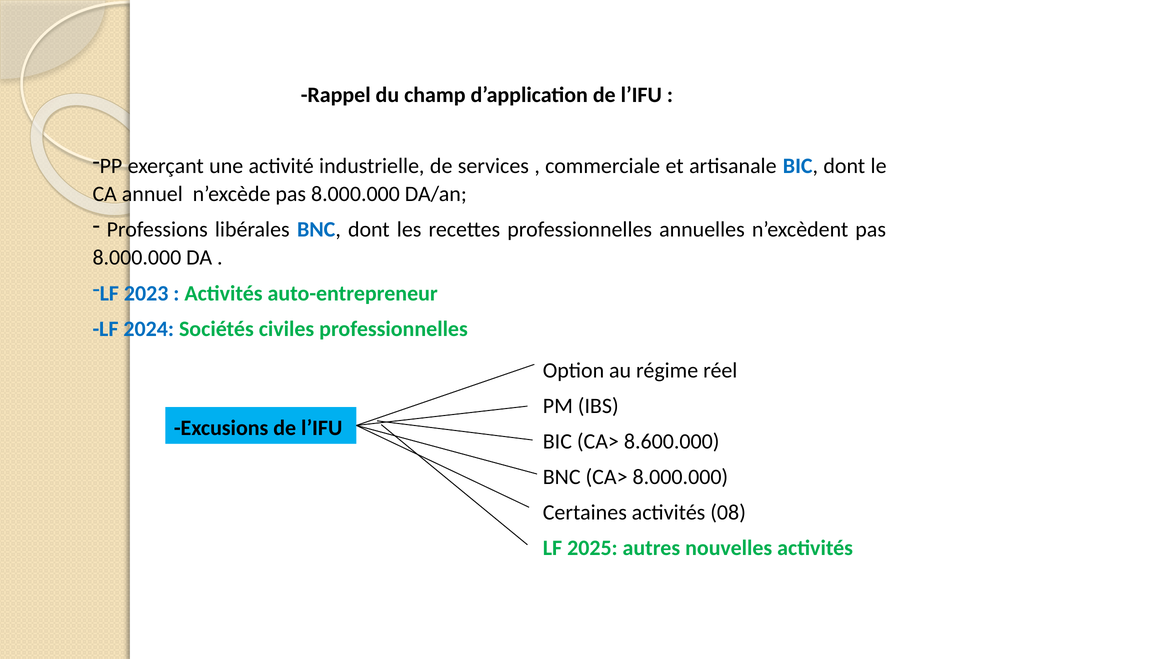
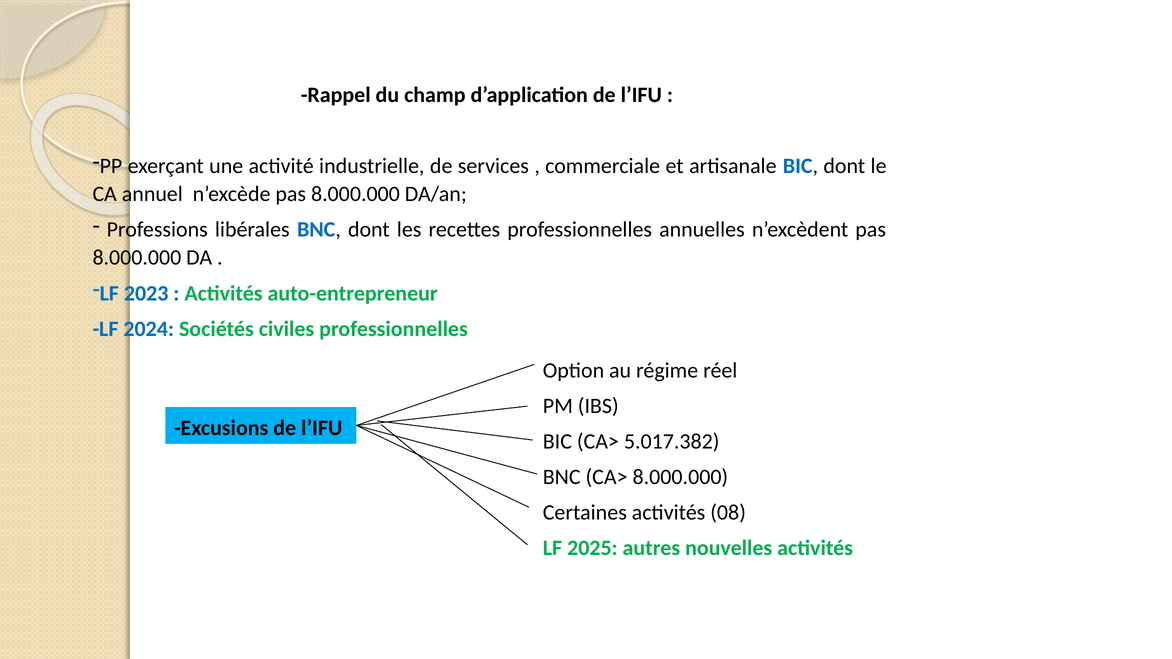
8.600.000: 8.600.000 -> 5.017.382
